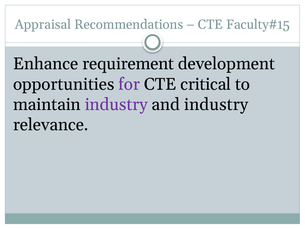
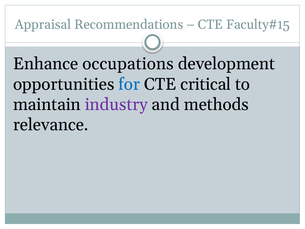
requirement: requirement -> occupations
for colour: purple -> blue
and industry: industry -> methods
